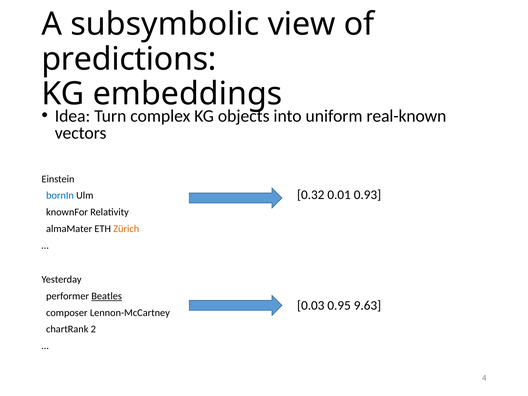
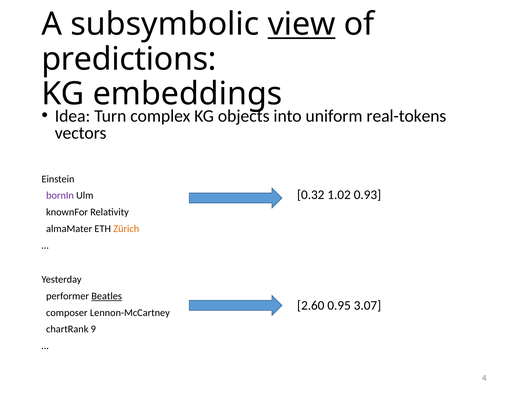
view underline: none -> present
real-known: real-known -> real-tokens
0.01: 0.01 -> 1.02
bornIn colour: blue -> purple
0.03: 0.03 -> 2.60
9.63: 9.63 -> 3.07
2: 2 -> 9
